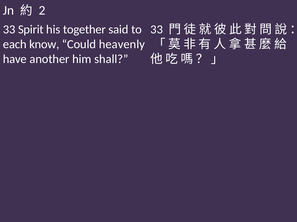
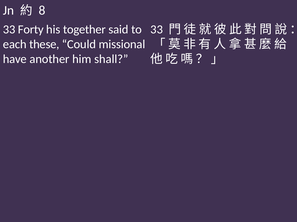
2: 2 -> 8
Spirit: Spirit -> Forty
know: know -> these
heavenly: heavenly -> missional
